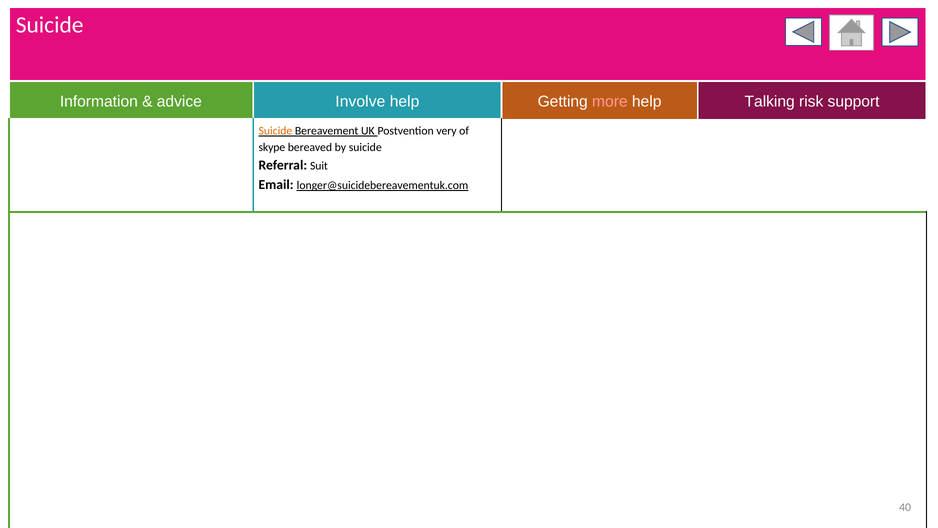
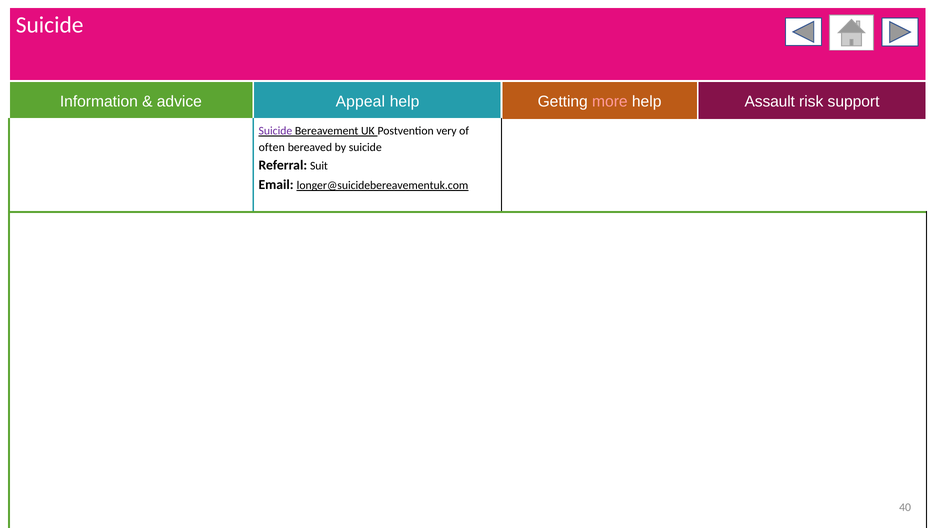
Involve: Involve -> Appeal
Talking: Talking -> Assault
Suicide at (275, 131) colour: orange -> purple
skype: skype -> often
